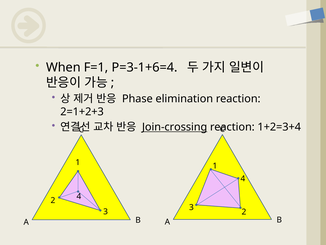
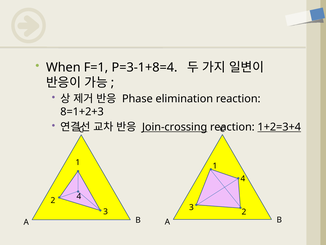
P=3-1+6=4: P=3-1+6=4 -> P=3-1+8=4
2=1+2+3: 2=1+2+3 -> 8=1+2+3
1+2=3+4 underline: none -> present
